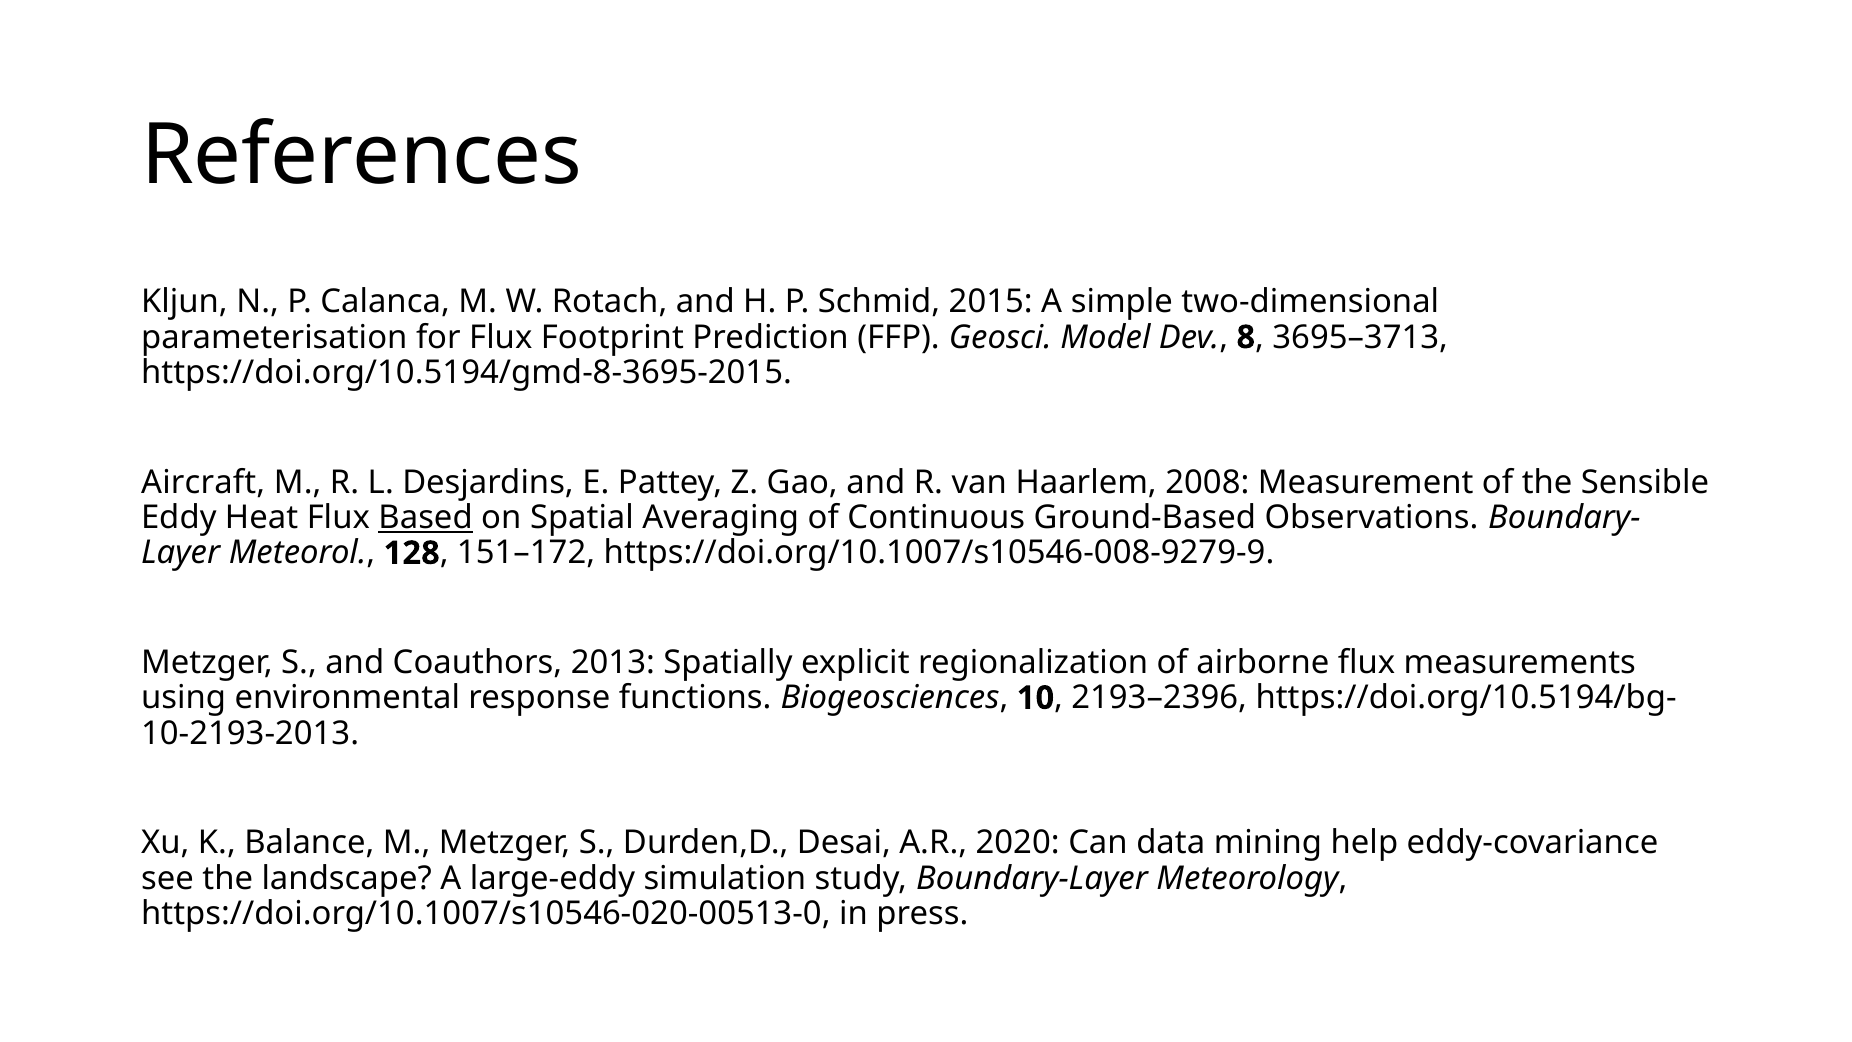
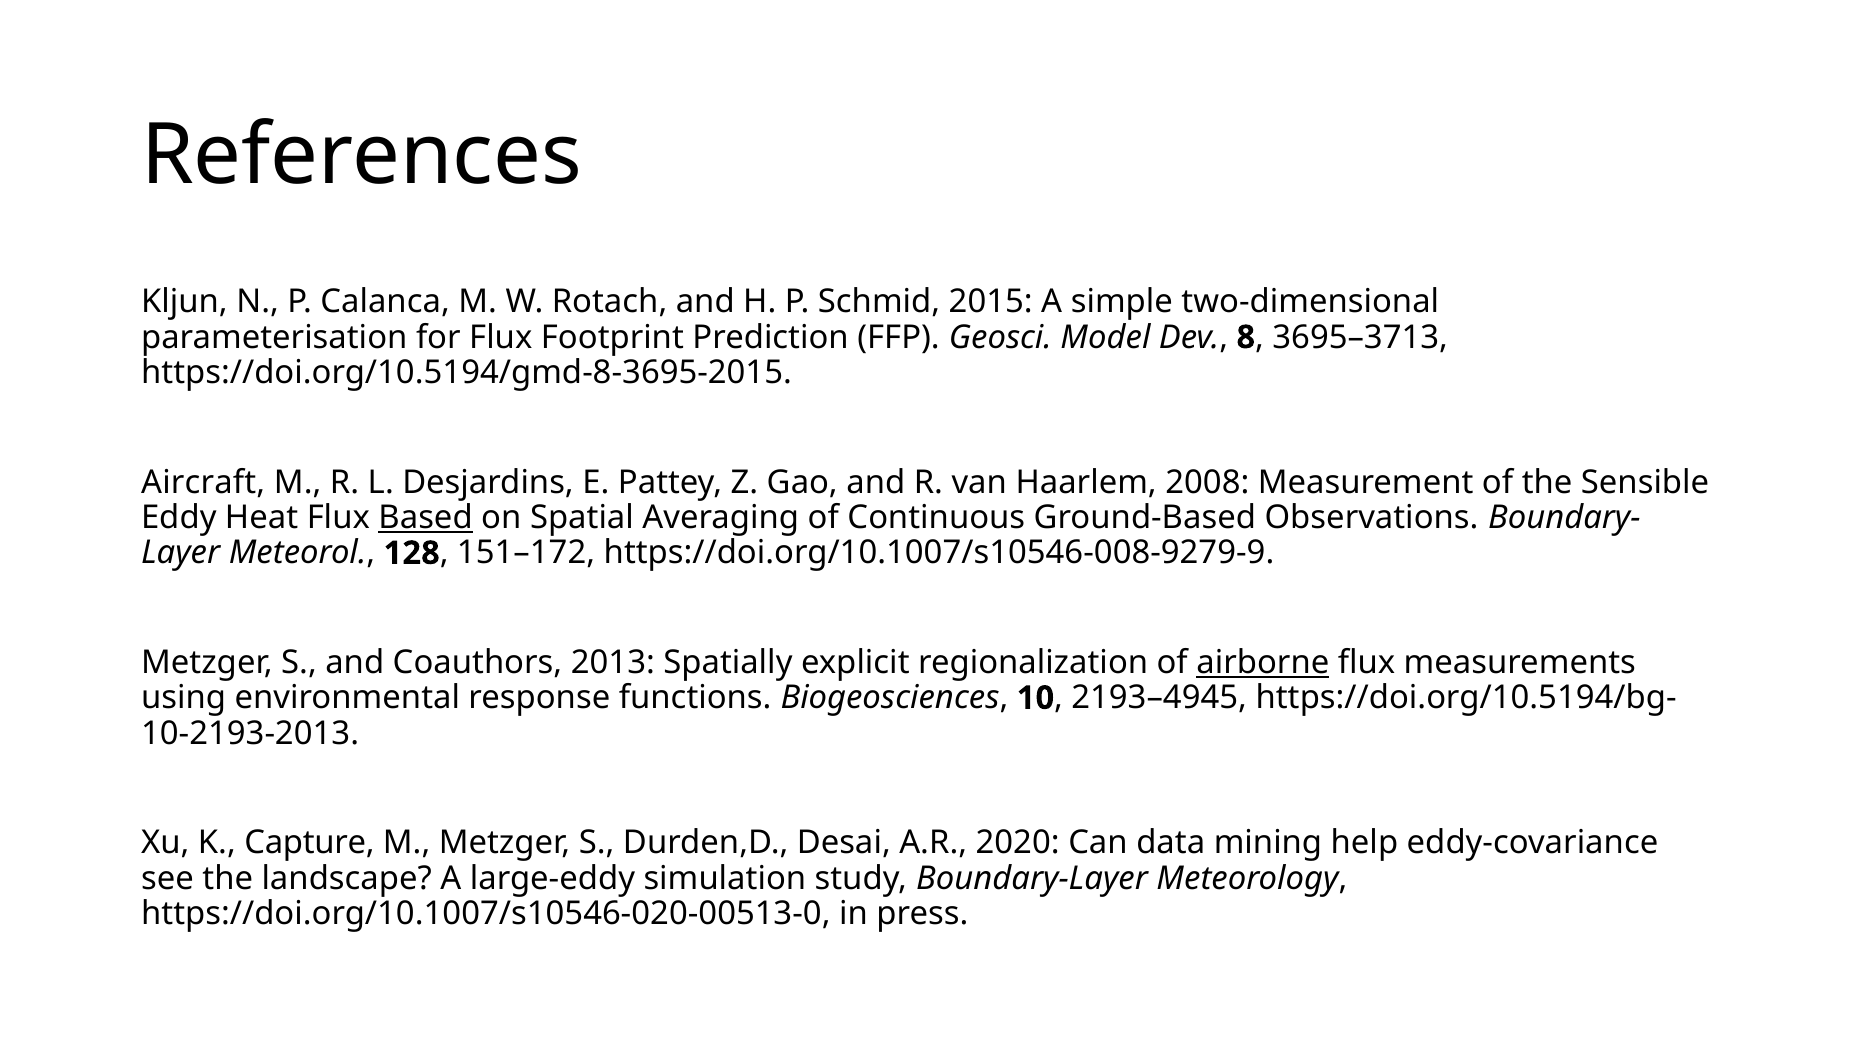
airborne underline: none -> present
2193–2396: 2193–2396 -> 2193–4945
Balance: Balance -> Capture
